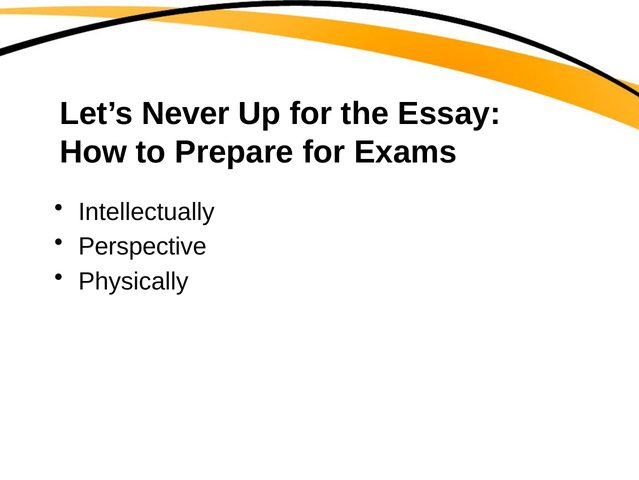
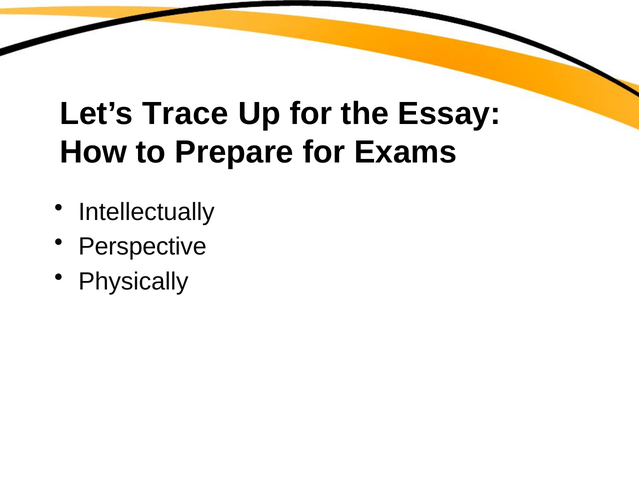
Never: Never -> Trace
